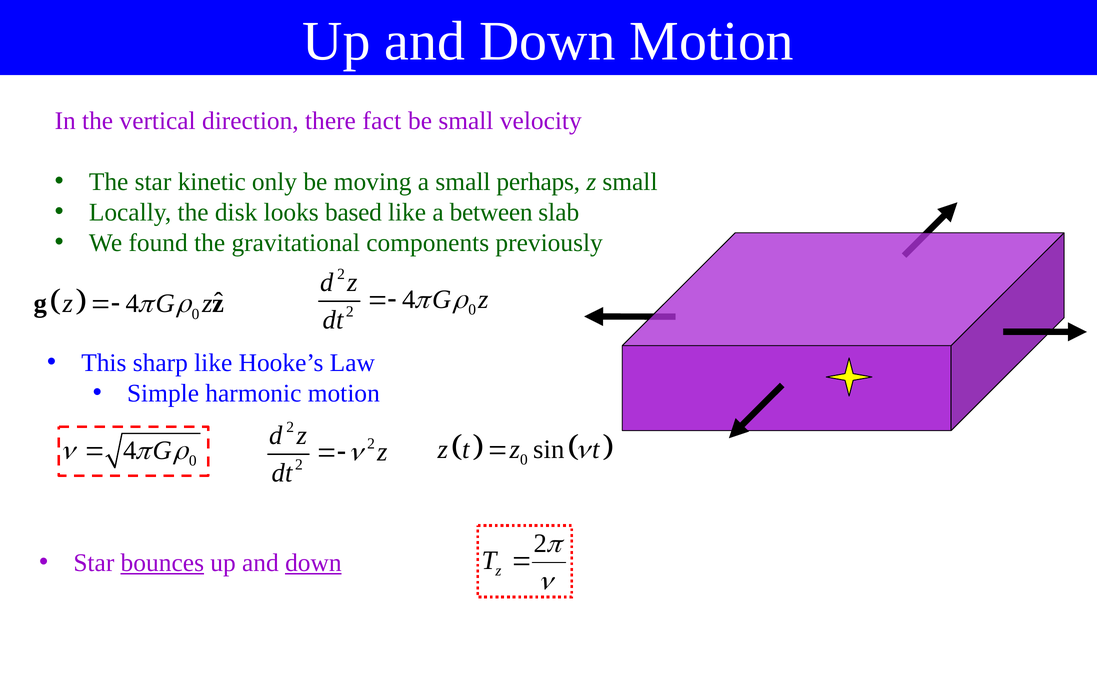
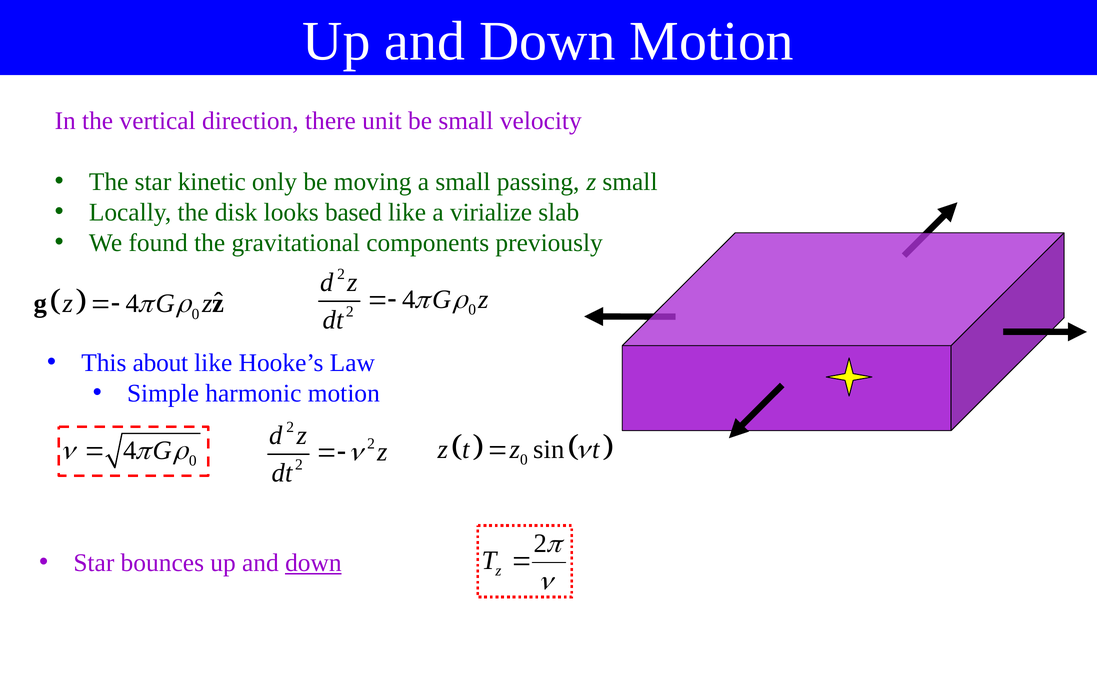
fact: fact -> unit
perhaps: perhaps -> passing
between: between -> virialize
sharp: sharp -> about
bounces underline: present -> none
